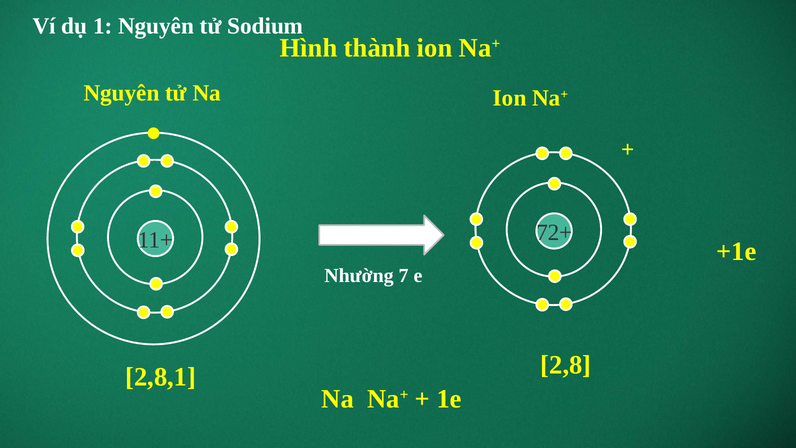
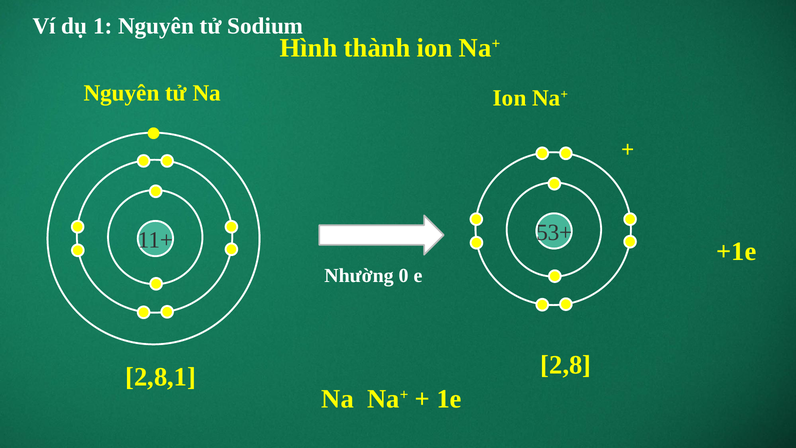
72+: 72+ -> 53+
7: 7 -> 0
